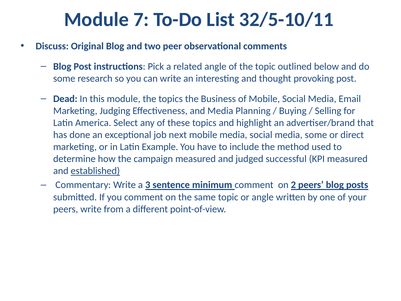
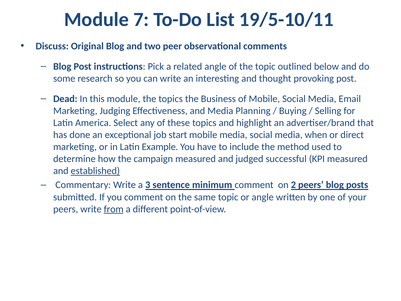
32/5-10/11: 32/5-10/11 -> 19/5-10/11
next: next -> start
media some: some -> when
from underline: none -> present
